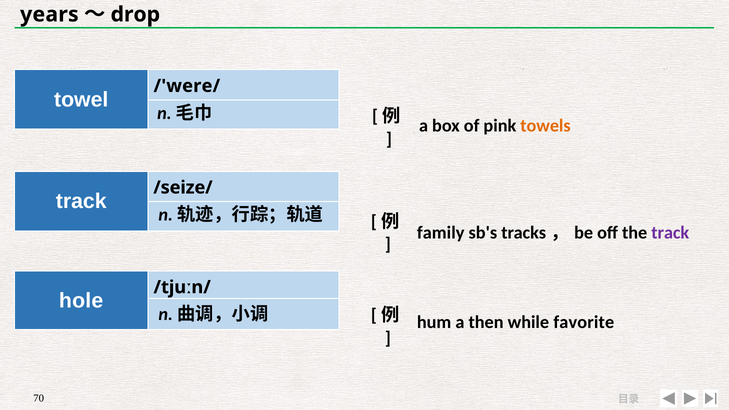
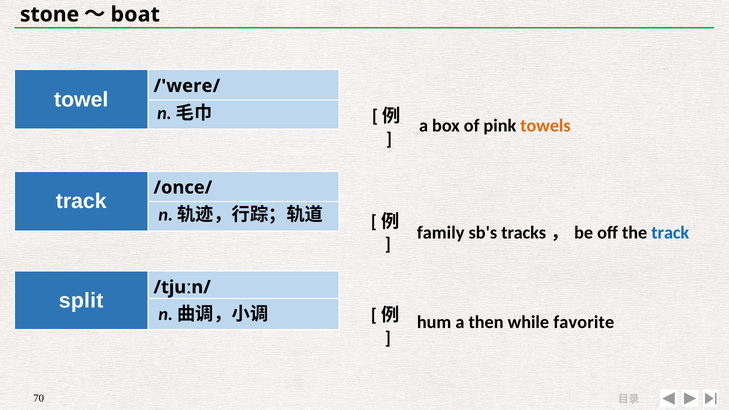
years: years -> stone
drop: drop -> boat
/seize/: /seize/ -> /once/
track at (670, 233) colour: purple -> blue
hole: hole -> split
